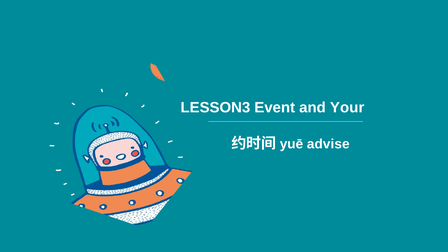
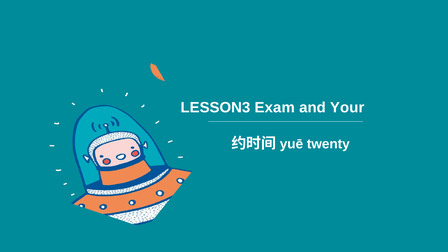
Event: Event -> Exam
advise: advise -> twenty
